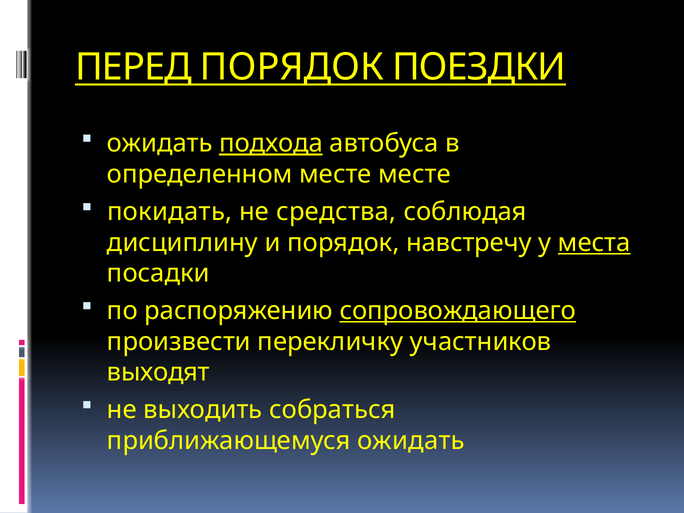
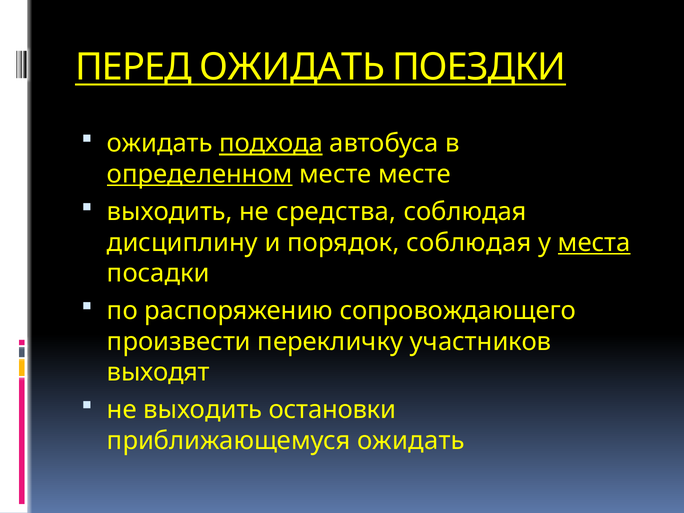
ПЕРЕД ПОРЯДОК: ПОРЯДОК -> ОЖИДАТЬ
определенном underline: none -> present
покидать at (170, 212): покидать -> выходить
порядок навстречу: навстречу -> соблюдая
сопровождающего underline: present -> none
собраться: собраться -> остановки
